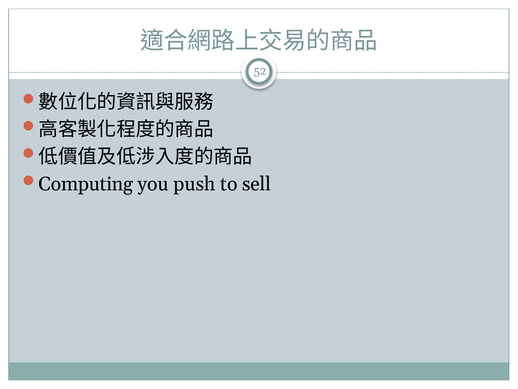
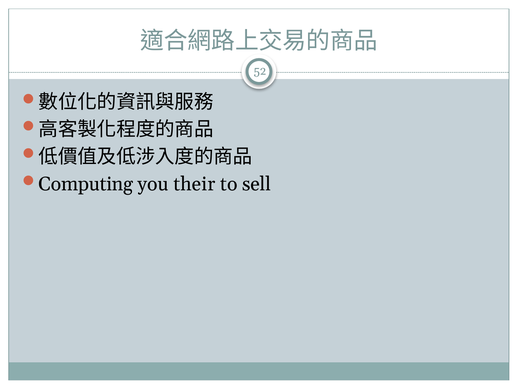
push: push -> their
